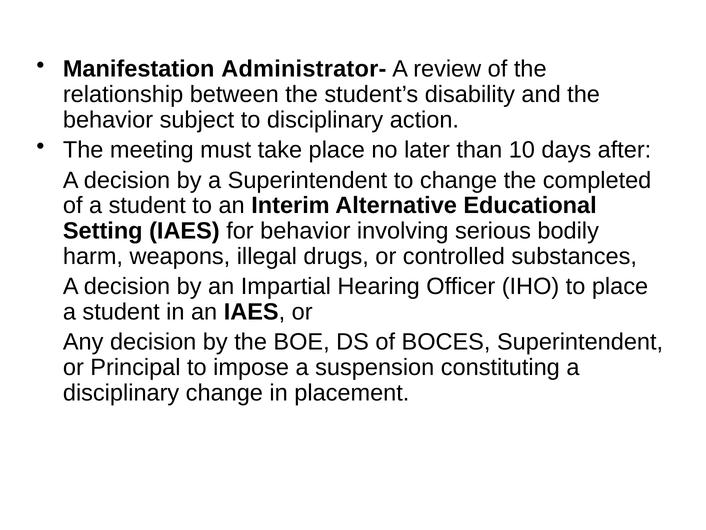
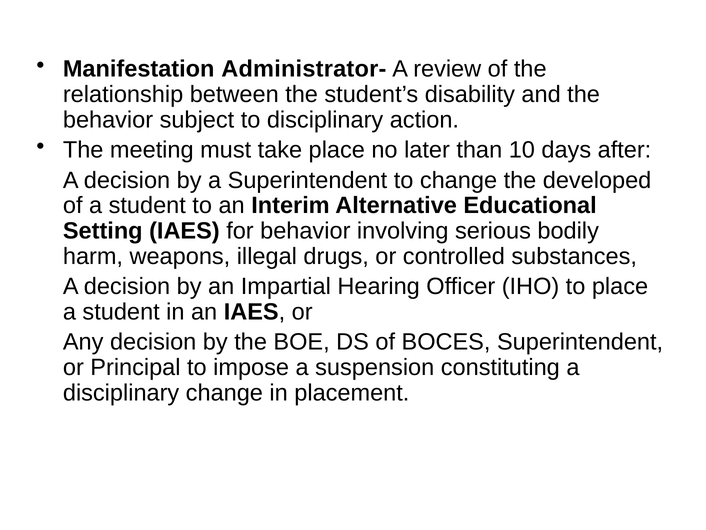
completed: completed -> developed
